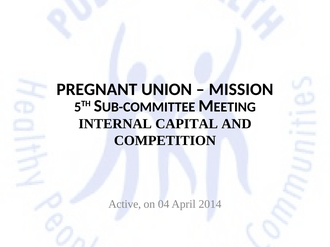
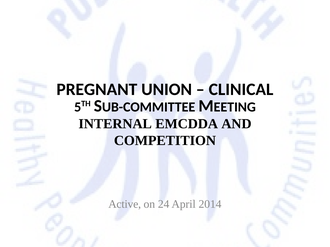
MISSION: MISSION -> CLINICAL
CAPITAL: CAPITAL -> EMCDDA
04: 04 -> 24
